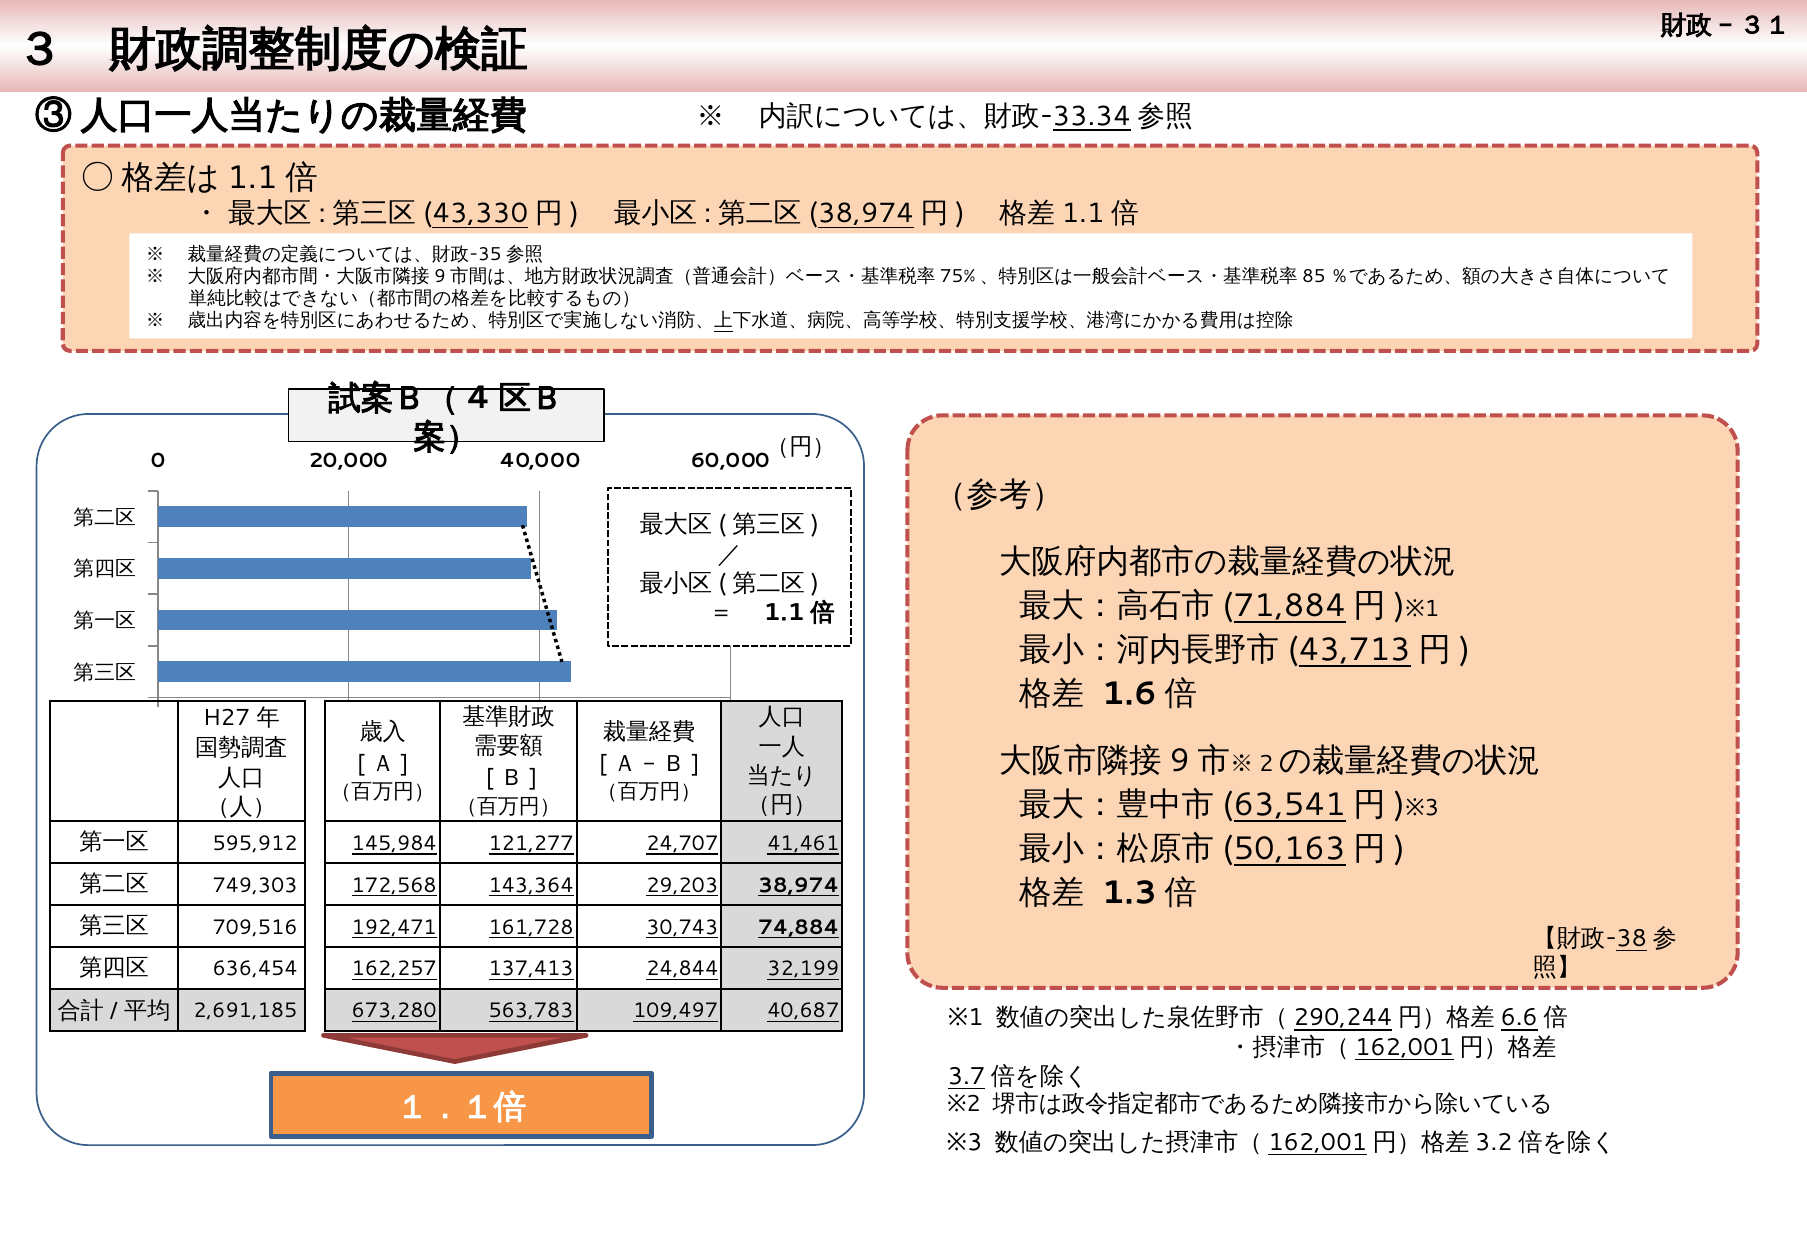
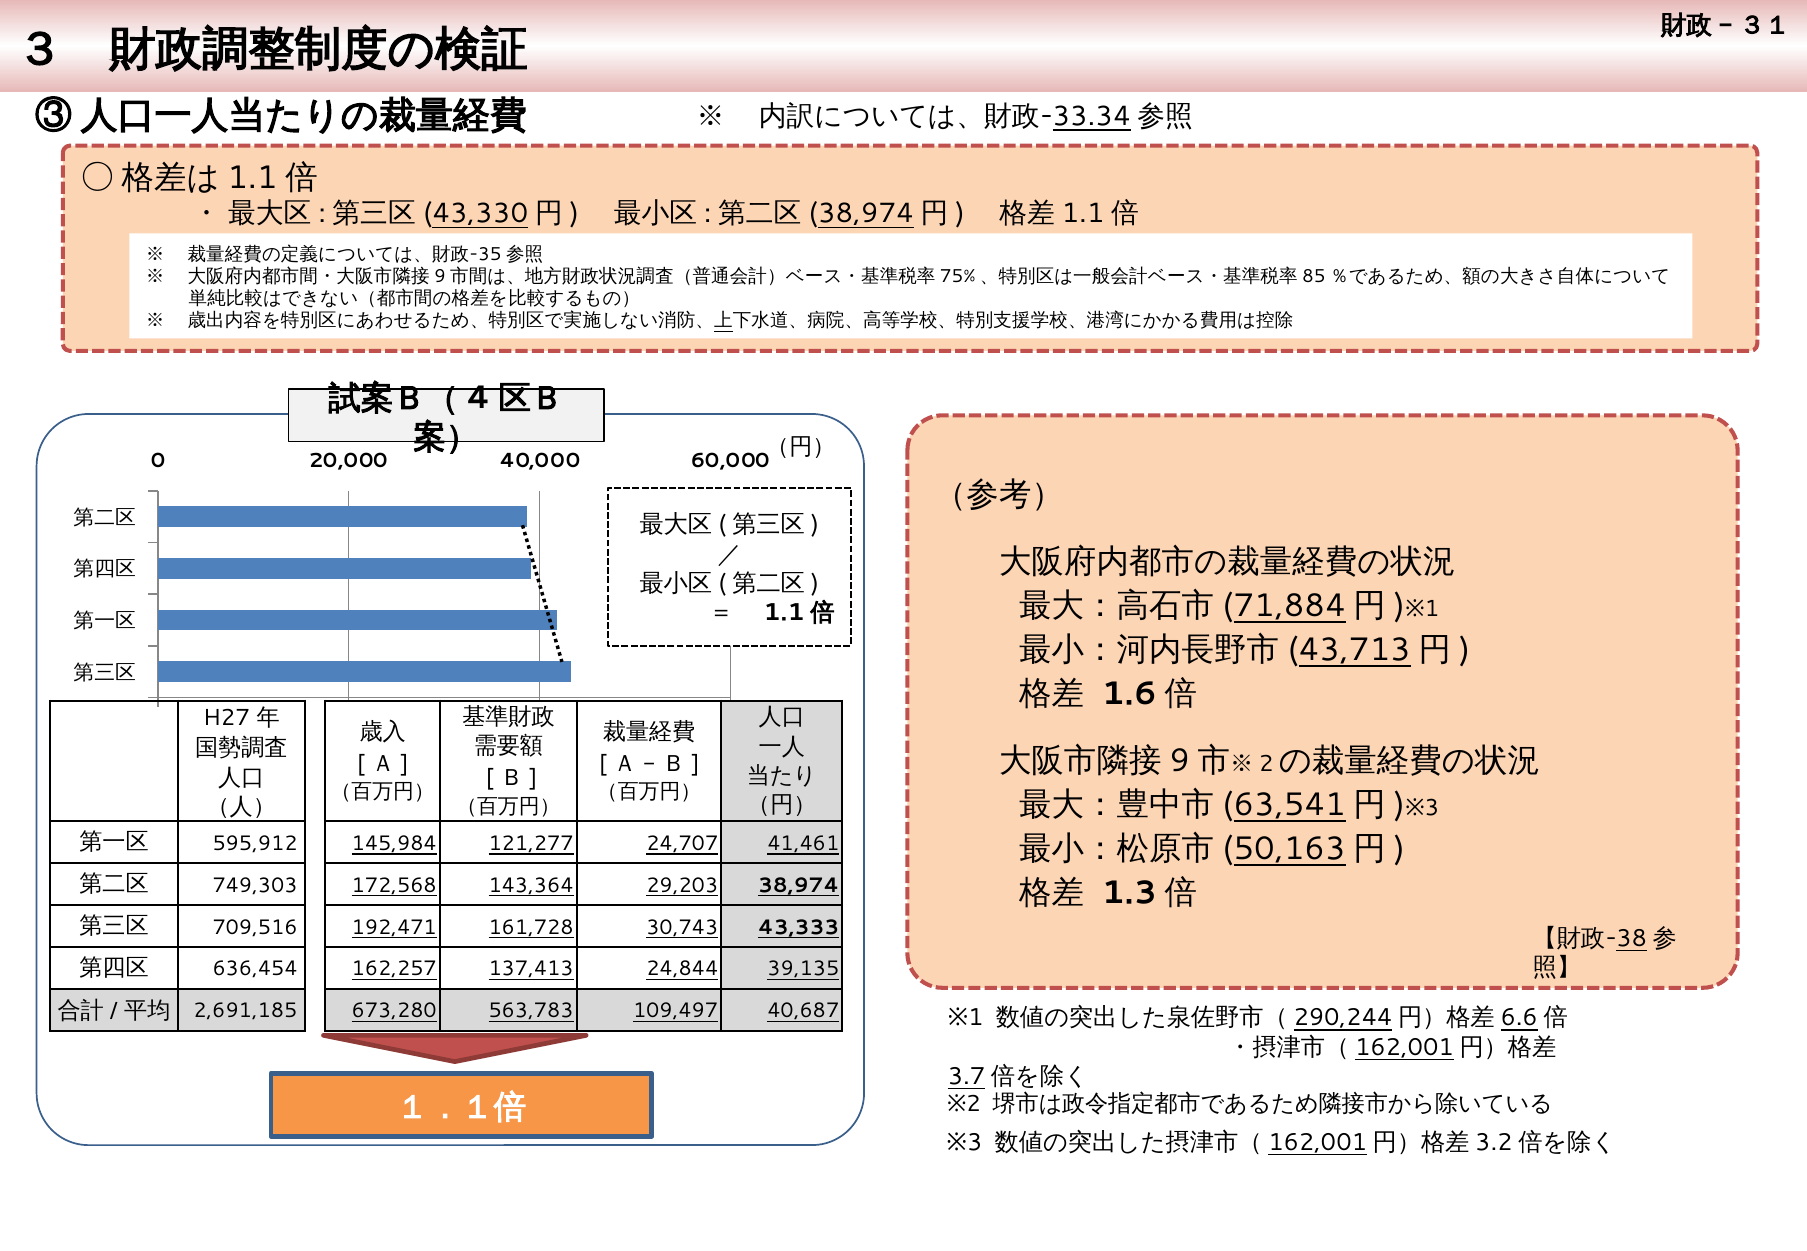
74,884: 74,884 -> 43,333
32,199: 32,199 -> 39,135
